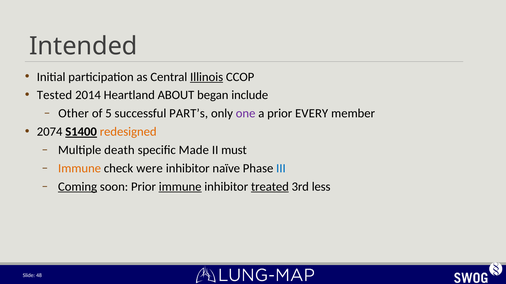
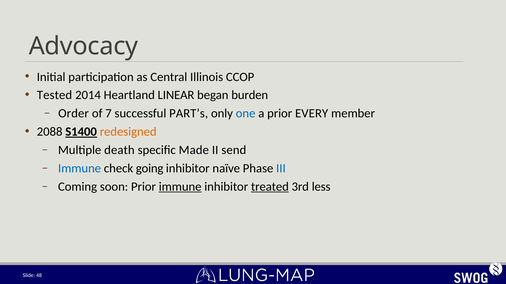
Intended: Intended -> Advocacy
Illinois underline: present -> none
ABOUT: ABOUT -> LINEAR
include: include -> burden
Other: Other -> Order
5: 5 -> 7
one colour: purple -> blue
2074: 2074 -> 2088
must: must -> send
Immune at (80, 169) colour: orange -> blue
were: were -> going
Coming underline: present -> none
